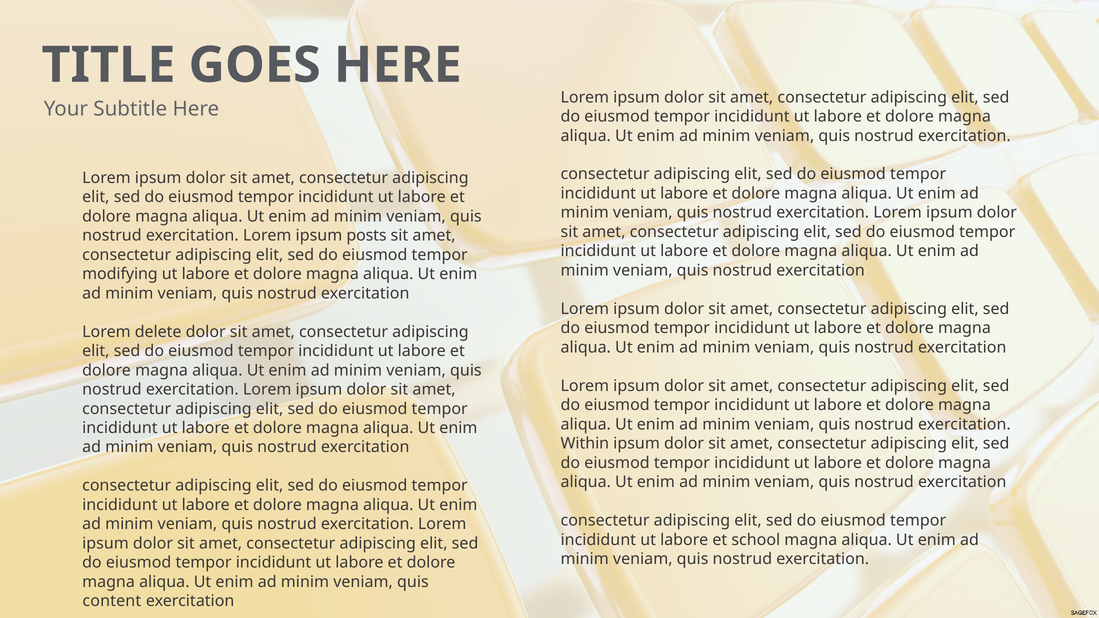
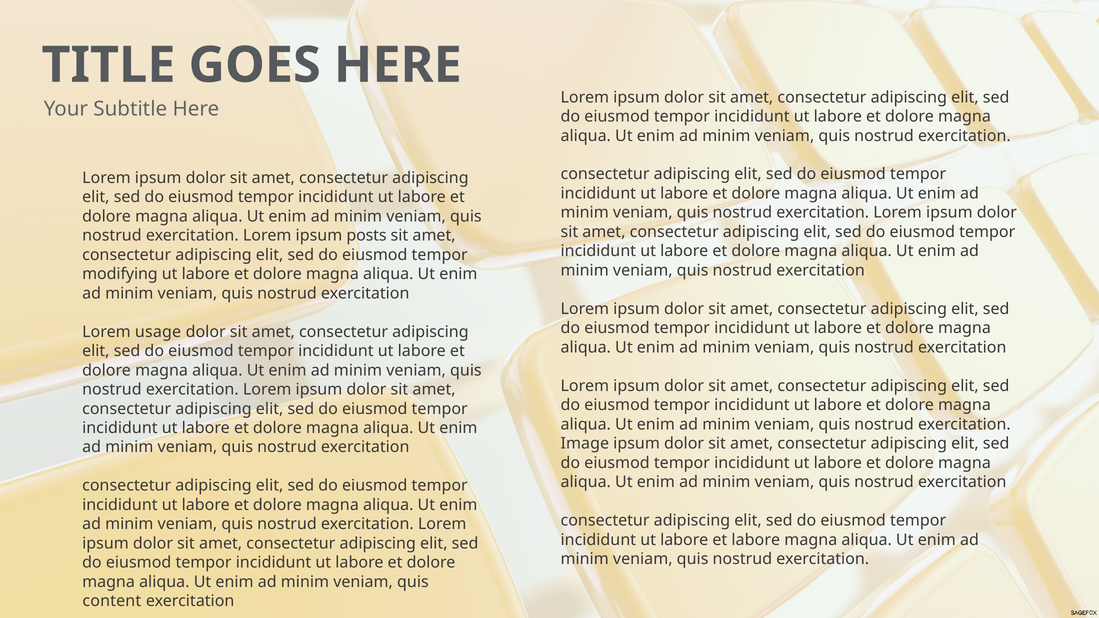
delete: delete -> usage
Within: Within -> Image
et school: school -> labore
